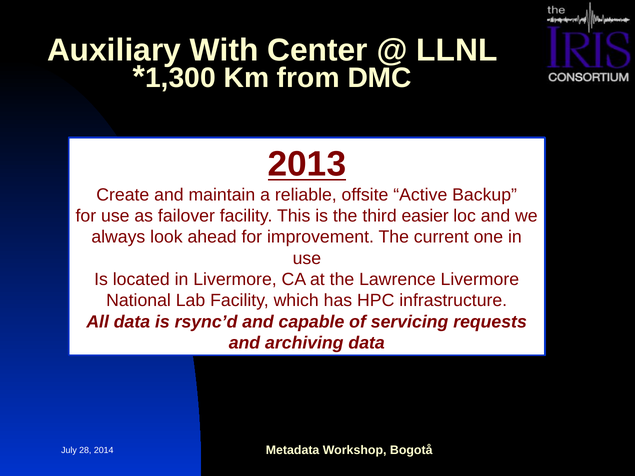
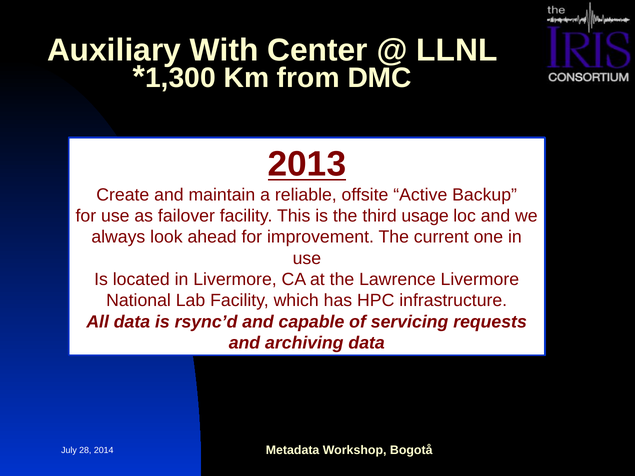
easier: easier -> usage
